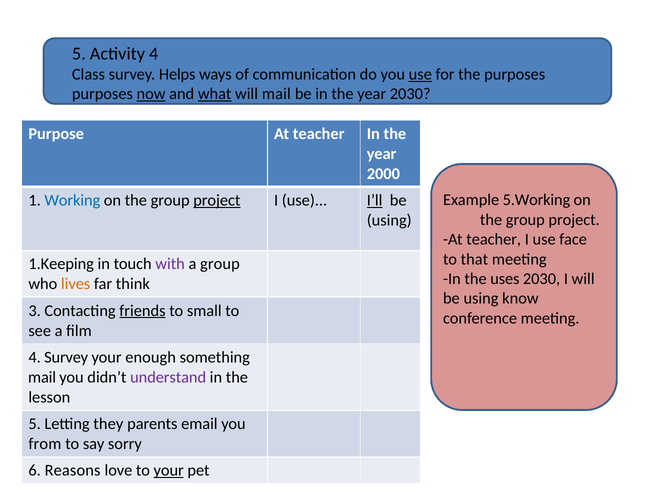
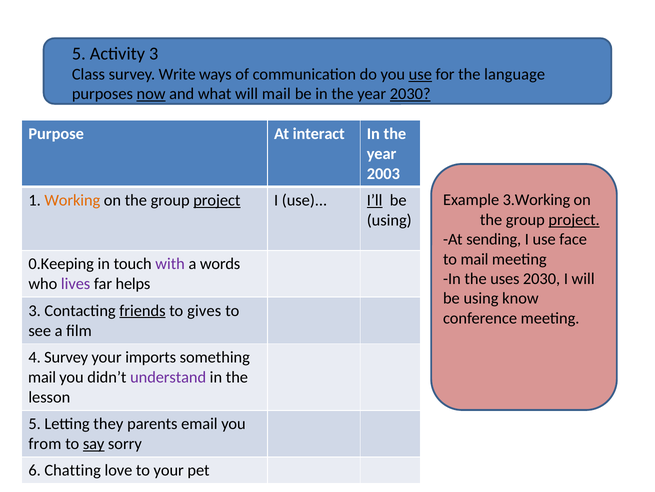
Activity 4: 4 -> 3
Helps: Helps -> Write
the purposes: purposes -> language
what underline: present -> none
2030 at (410, 94) underline: none -> present
Purpose At teacher: teacher -> interact
2000: 2000 -> 2003
5.Working: 5.Working -> 3.Working
Working colour: blue -> orange
project at (574, 219) underline: none -> present
teacher at (494, 239): teacher -> sending
to that: that -> mail
1.Keeping: 1.Keeping -> 0.Keeping
a group: group -> words
lives colour: orange -> purple
think: think -> helps
small: small -> gives
enough: enough -> imports
say underline: none -> present
Reasons: Reasons -> Chatting
your at (169, 470) underline: present -> none
